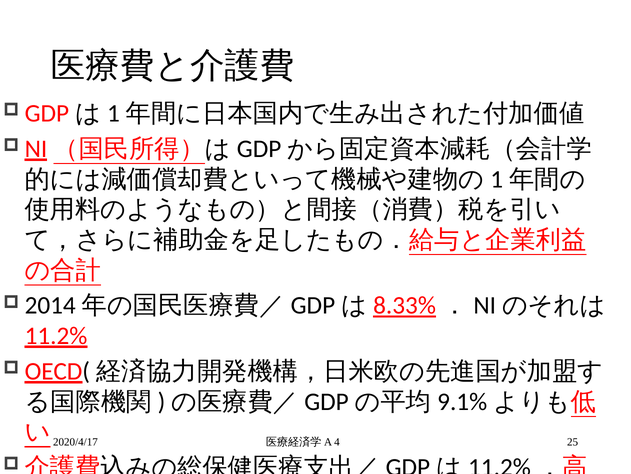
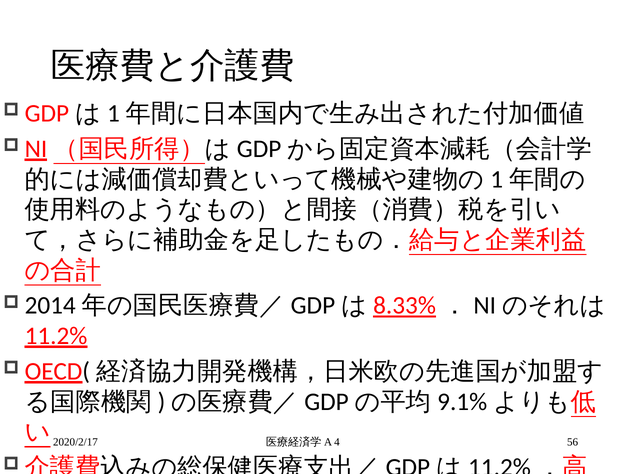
2020/4/17: 2020/4/17 -> 2020/2/17
25: 25 -> 56
